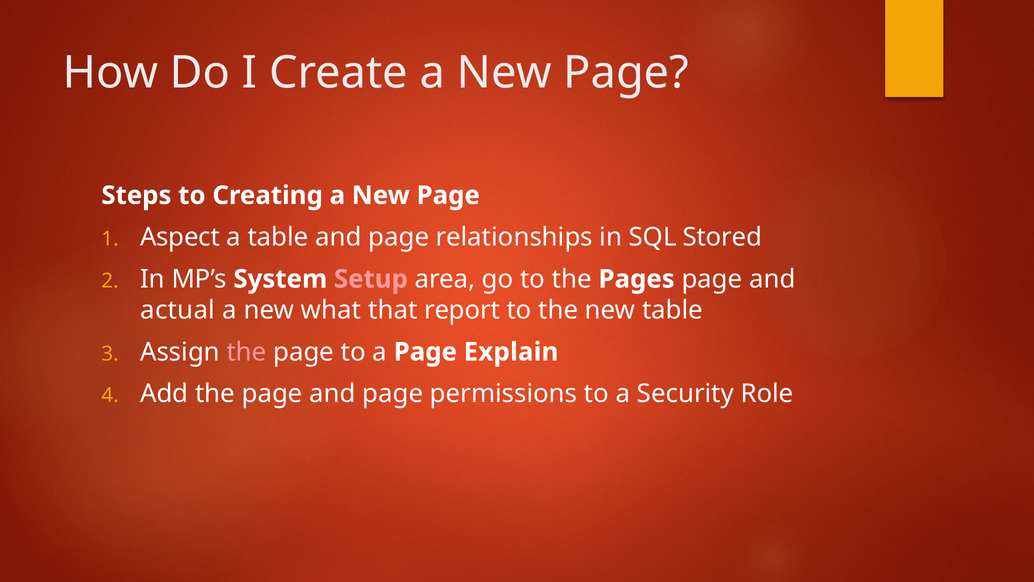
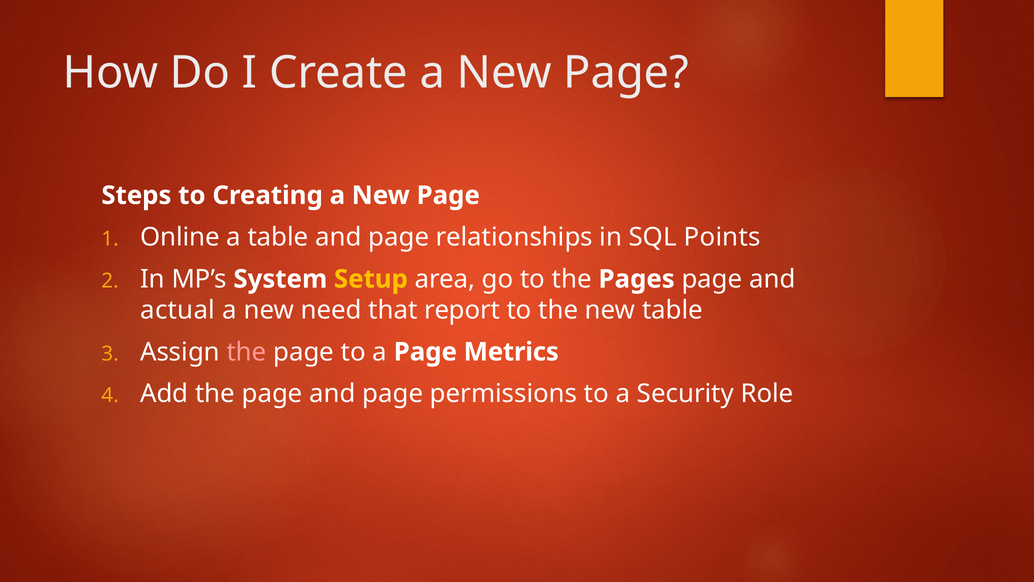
Aspect: Aspect -> Online
Stored: Stored -> Points
Setup colour: pink -> yellow
what: what -> need
Explain: Explain -> Metrics
